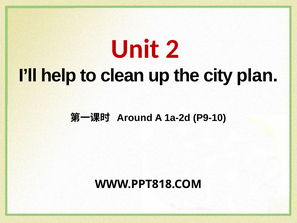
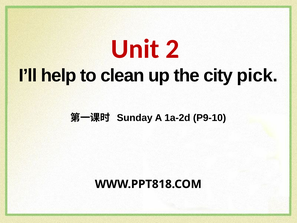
plan: plan -> pick
Around: Around -> Sunday
